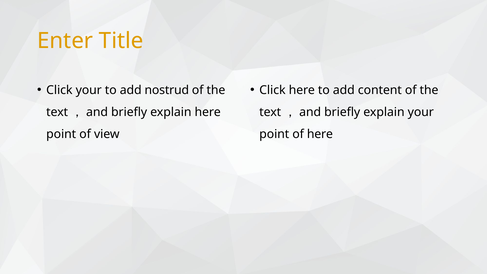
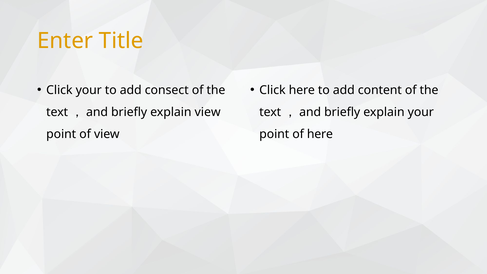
nostrud: nostrud -> consect
explain here: here -> view
